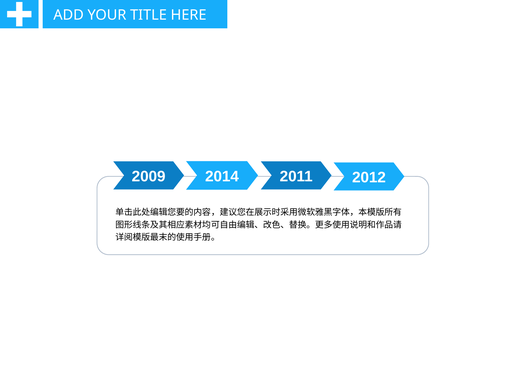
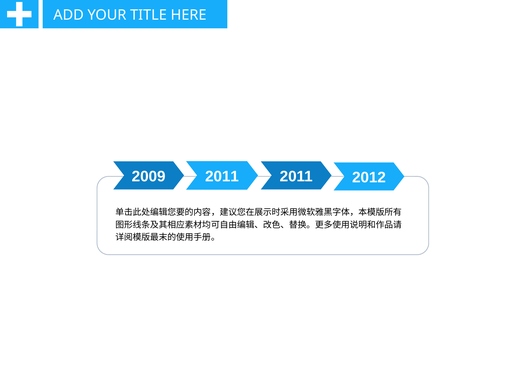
2014 at (222, 176): 2014 -> 2011
